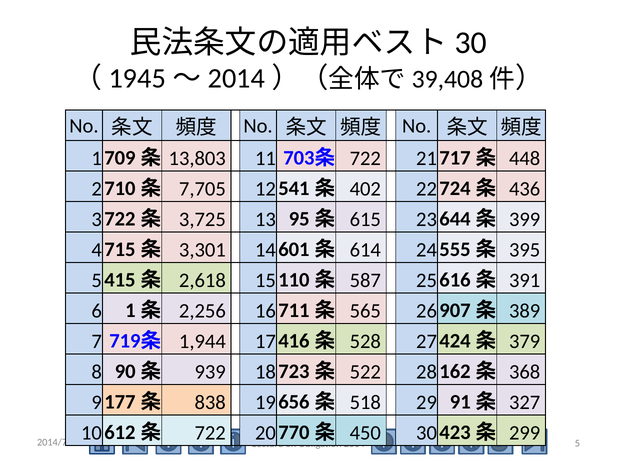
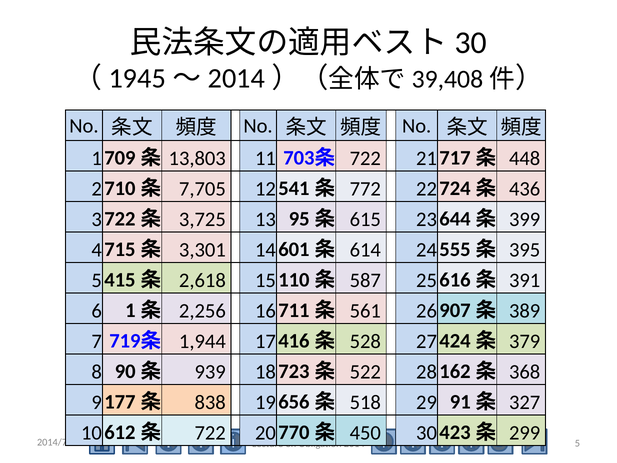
402: 402 -> 772
565: 565 -> 561
